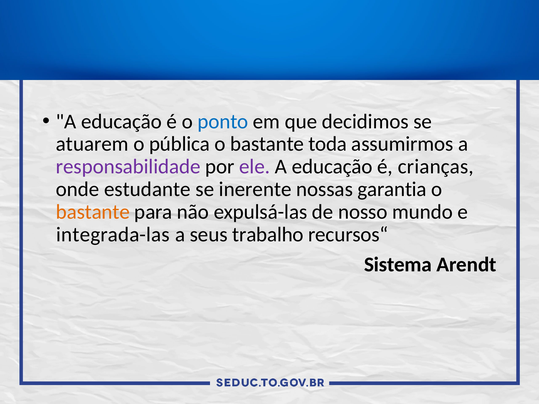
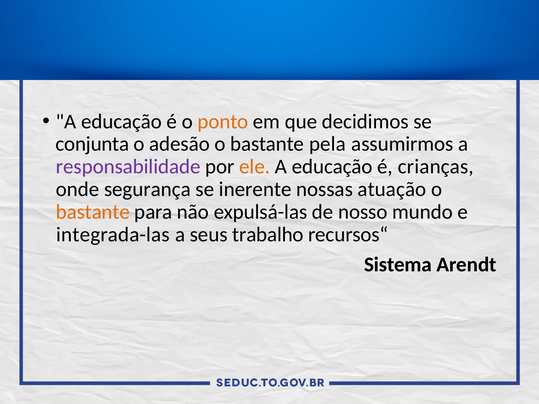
ponto colour: blue -> orange
atuarem: atuarem -> conjunta
pública: pública -> adesão
toda: toda -> pela
ele colour: purple -> orange
estudante: estudante -> segurança
garantia: garantia -> atuação
